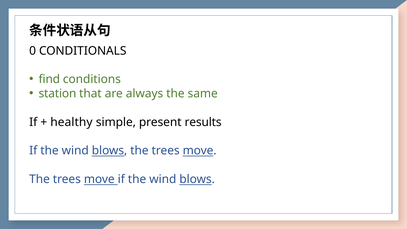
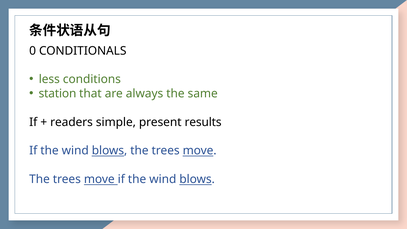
find: find -> less
healthy: healthy -> readers
